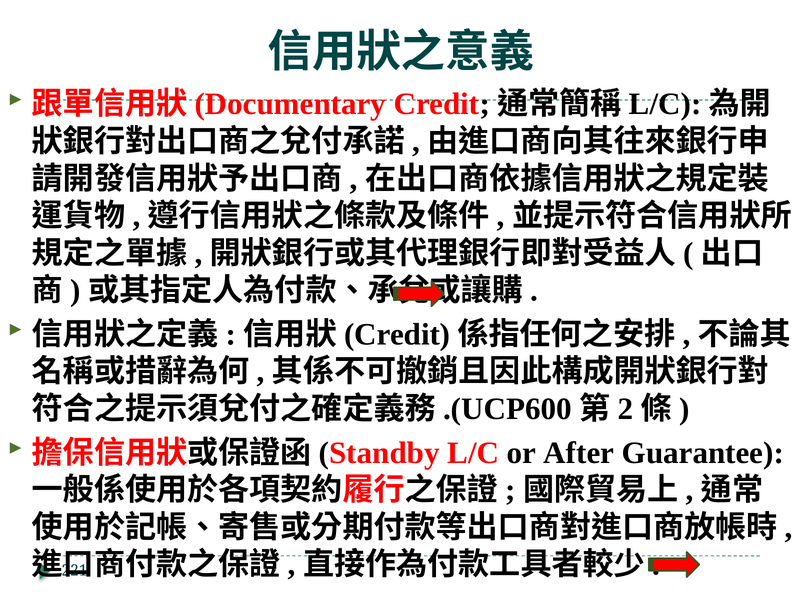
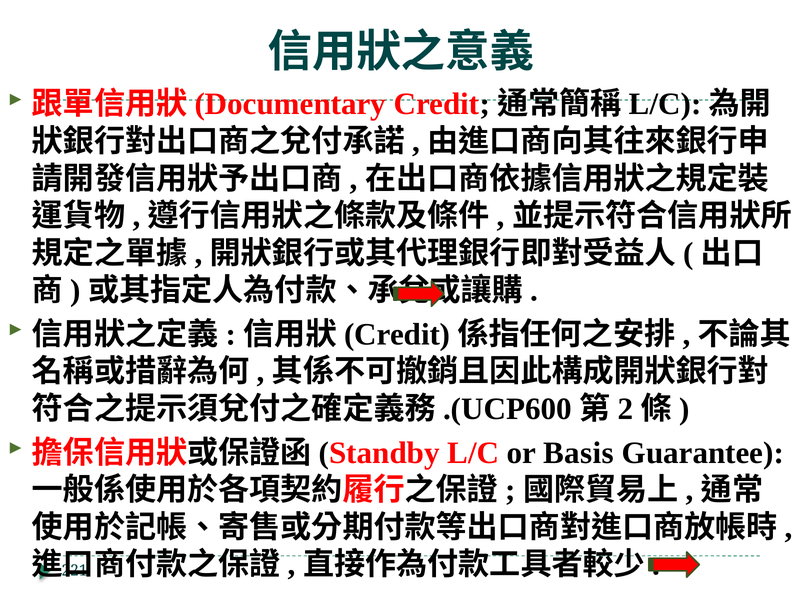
After: After -> Basis
